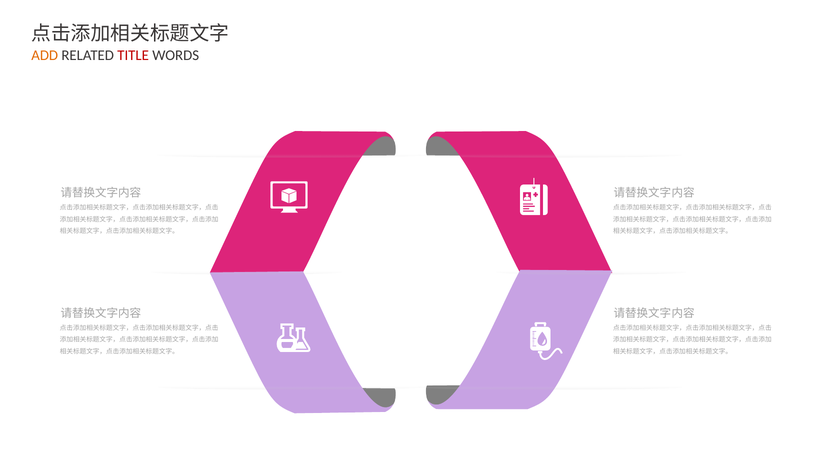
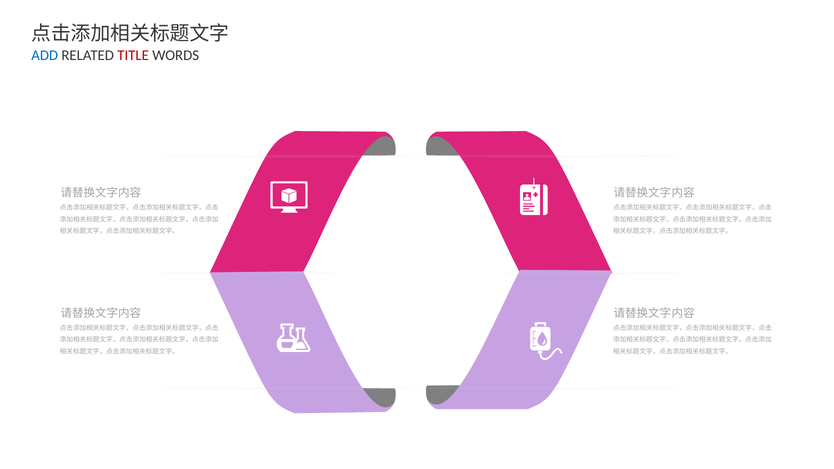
ADD colour: orange -> blue
